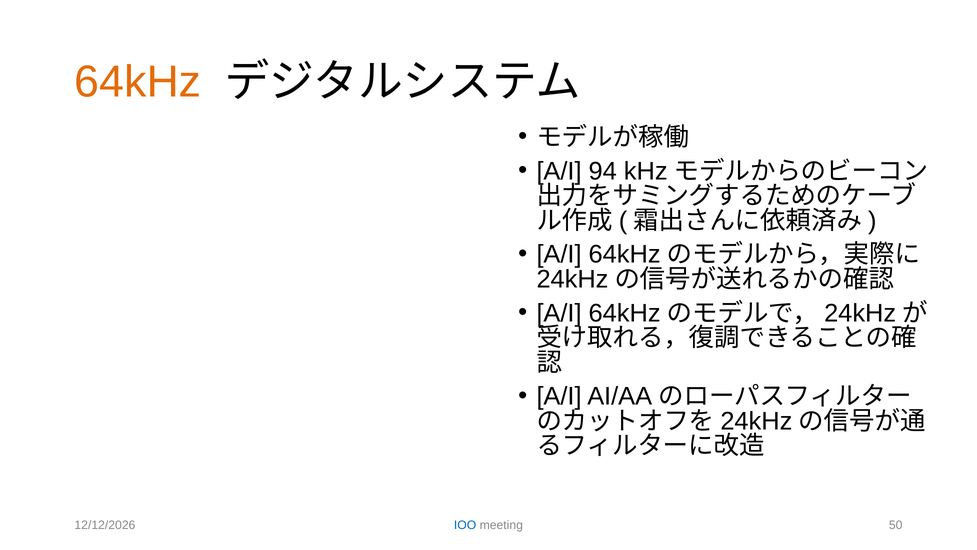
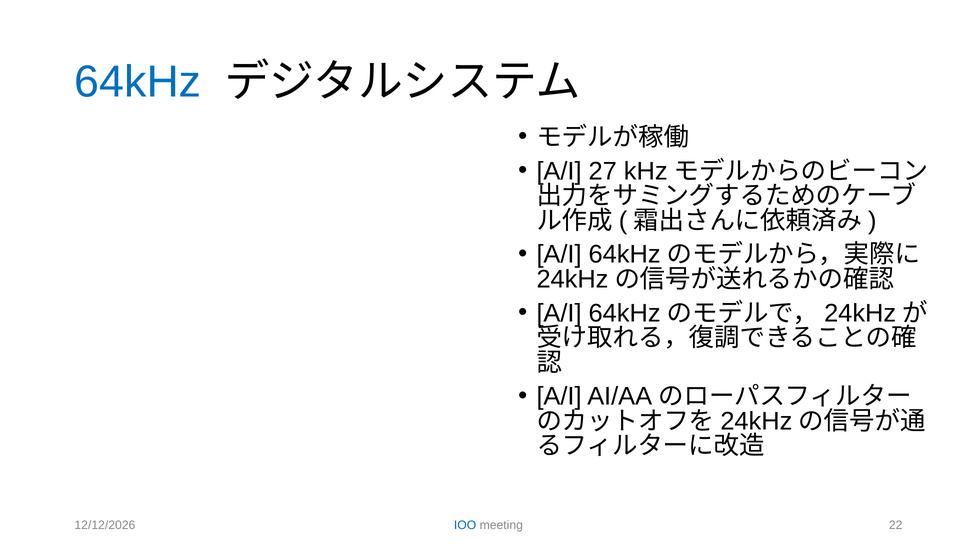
64kHz colour: orange -> blue
94: 94 -> 27
50: 50 -> 22
